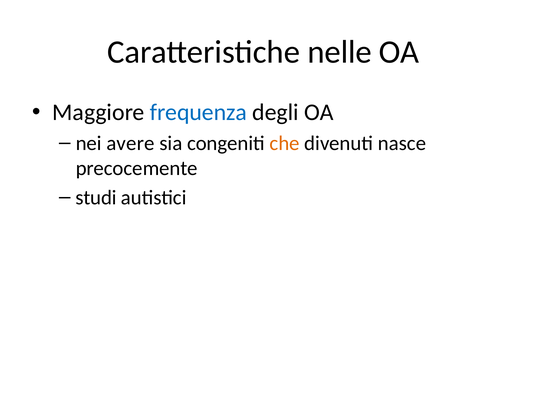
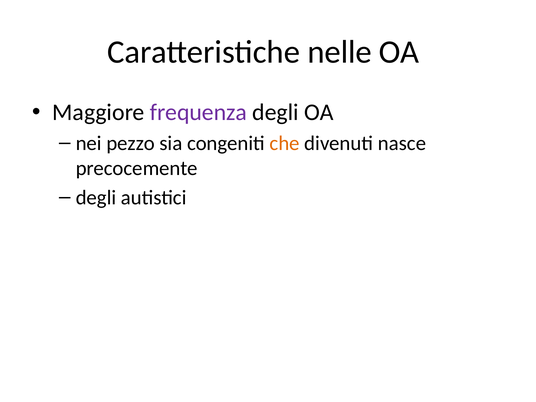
frequenza colour: blue -> purple
avere: avere -> pezzo
studi at (96, 197): studi -> degli
